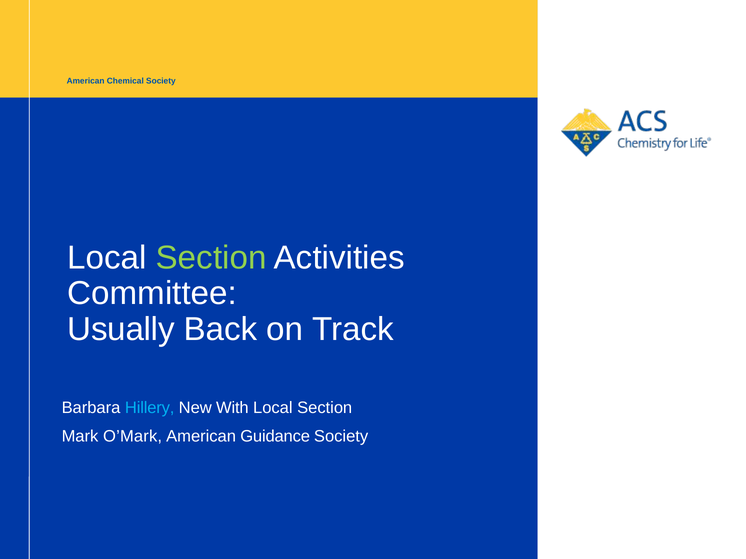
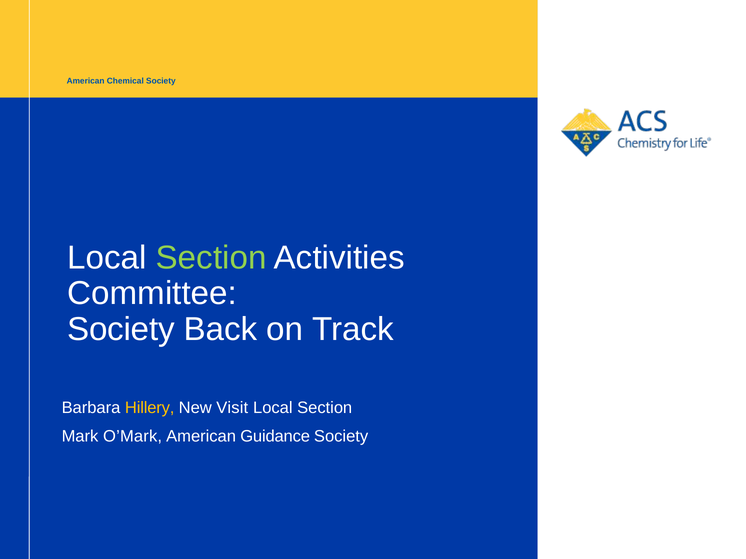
Usually at (121, 329): Usually -> Society
Hillery colour: light blue -> yellow
With: With -> Visit
